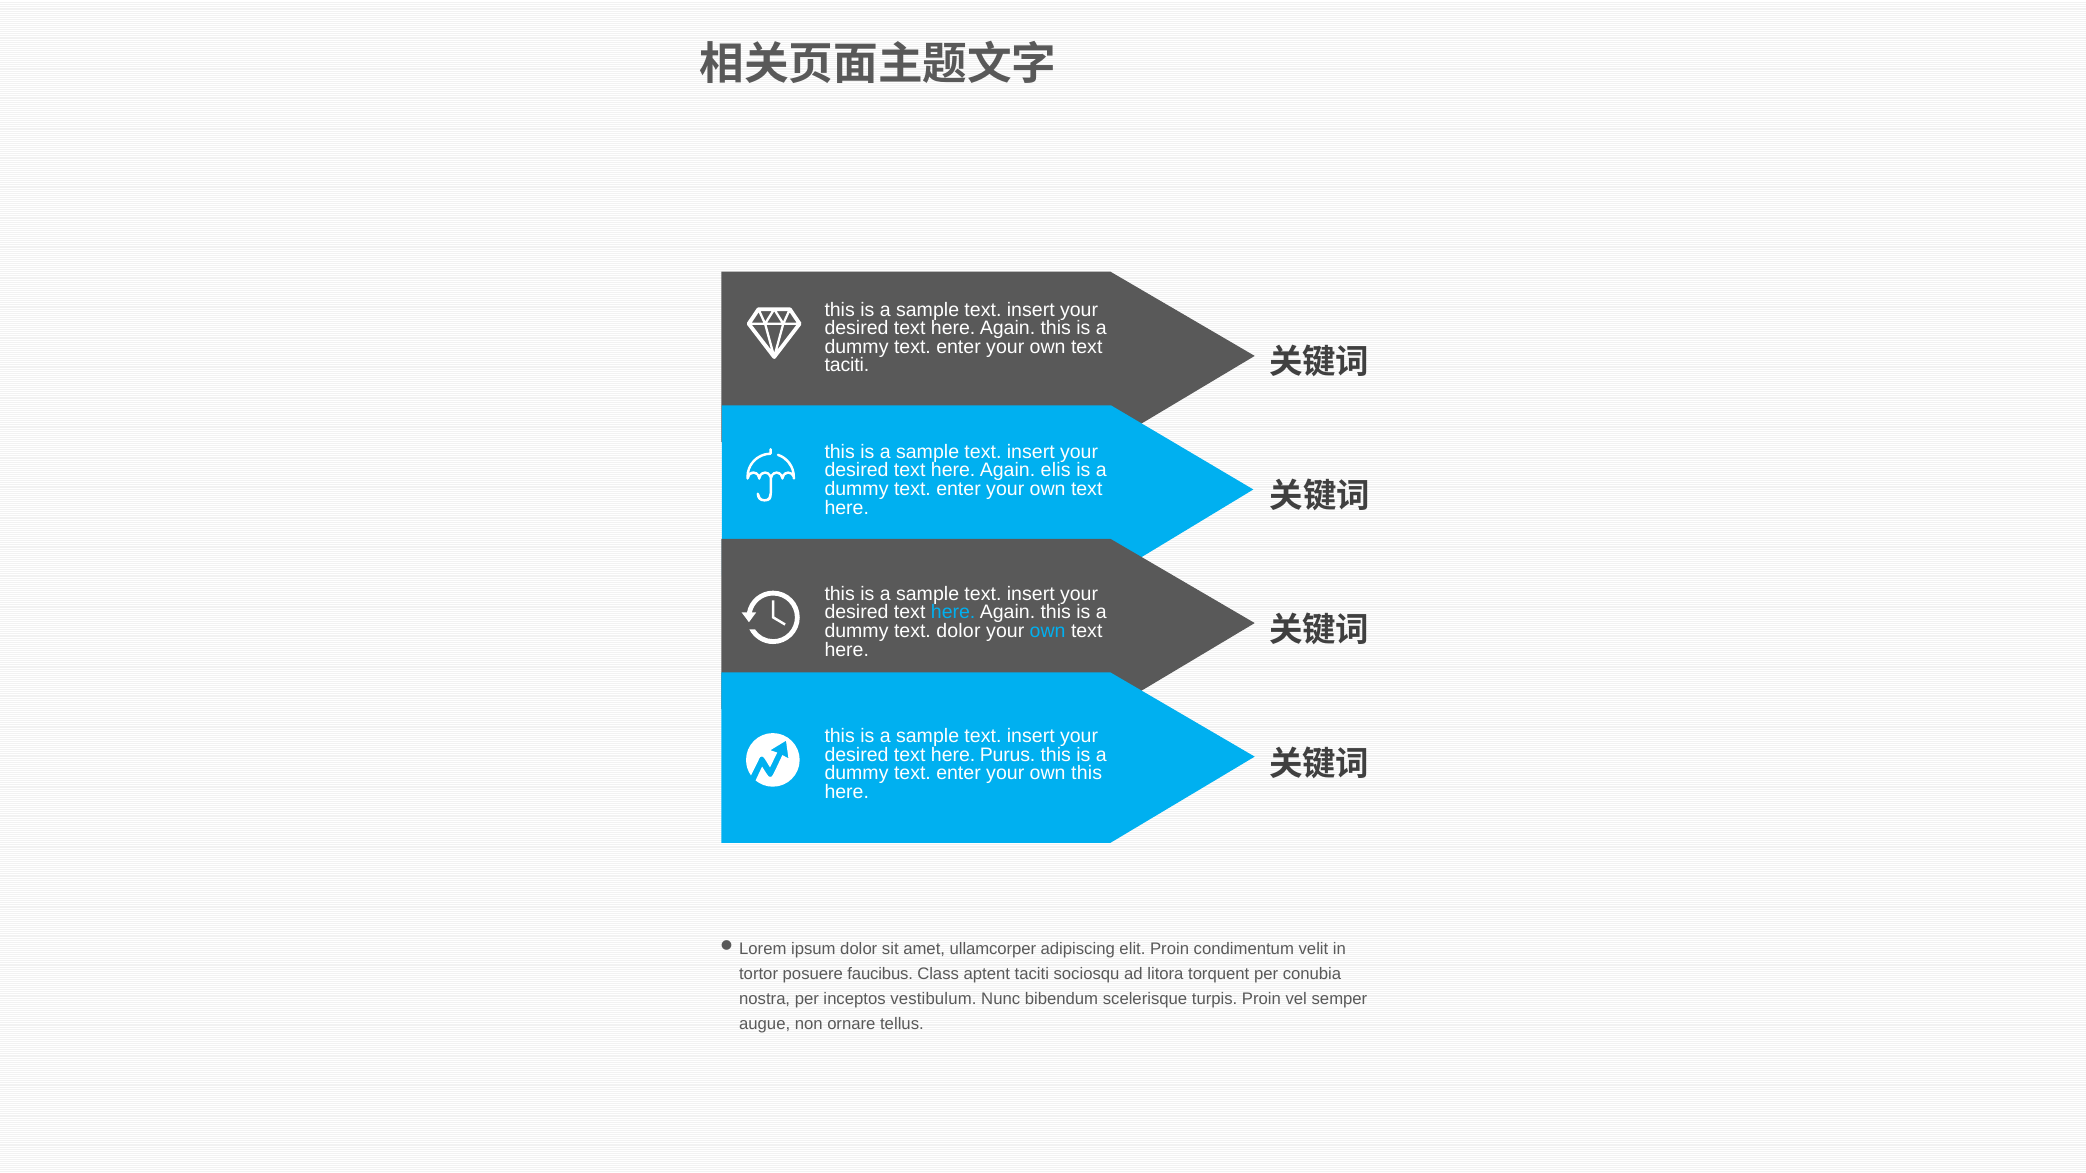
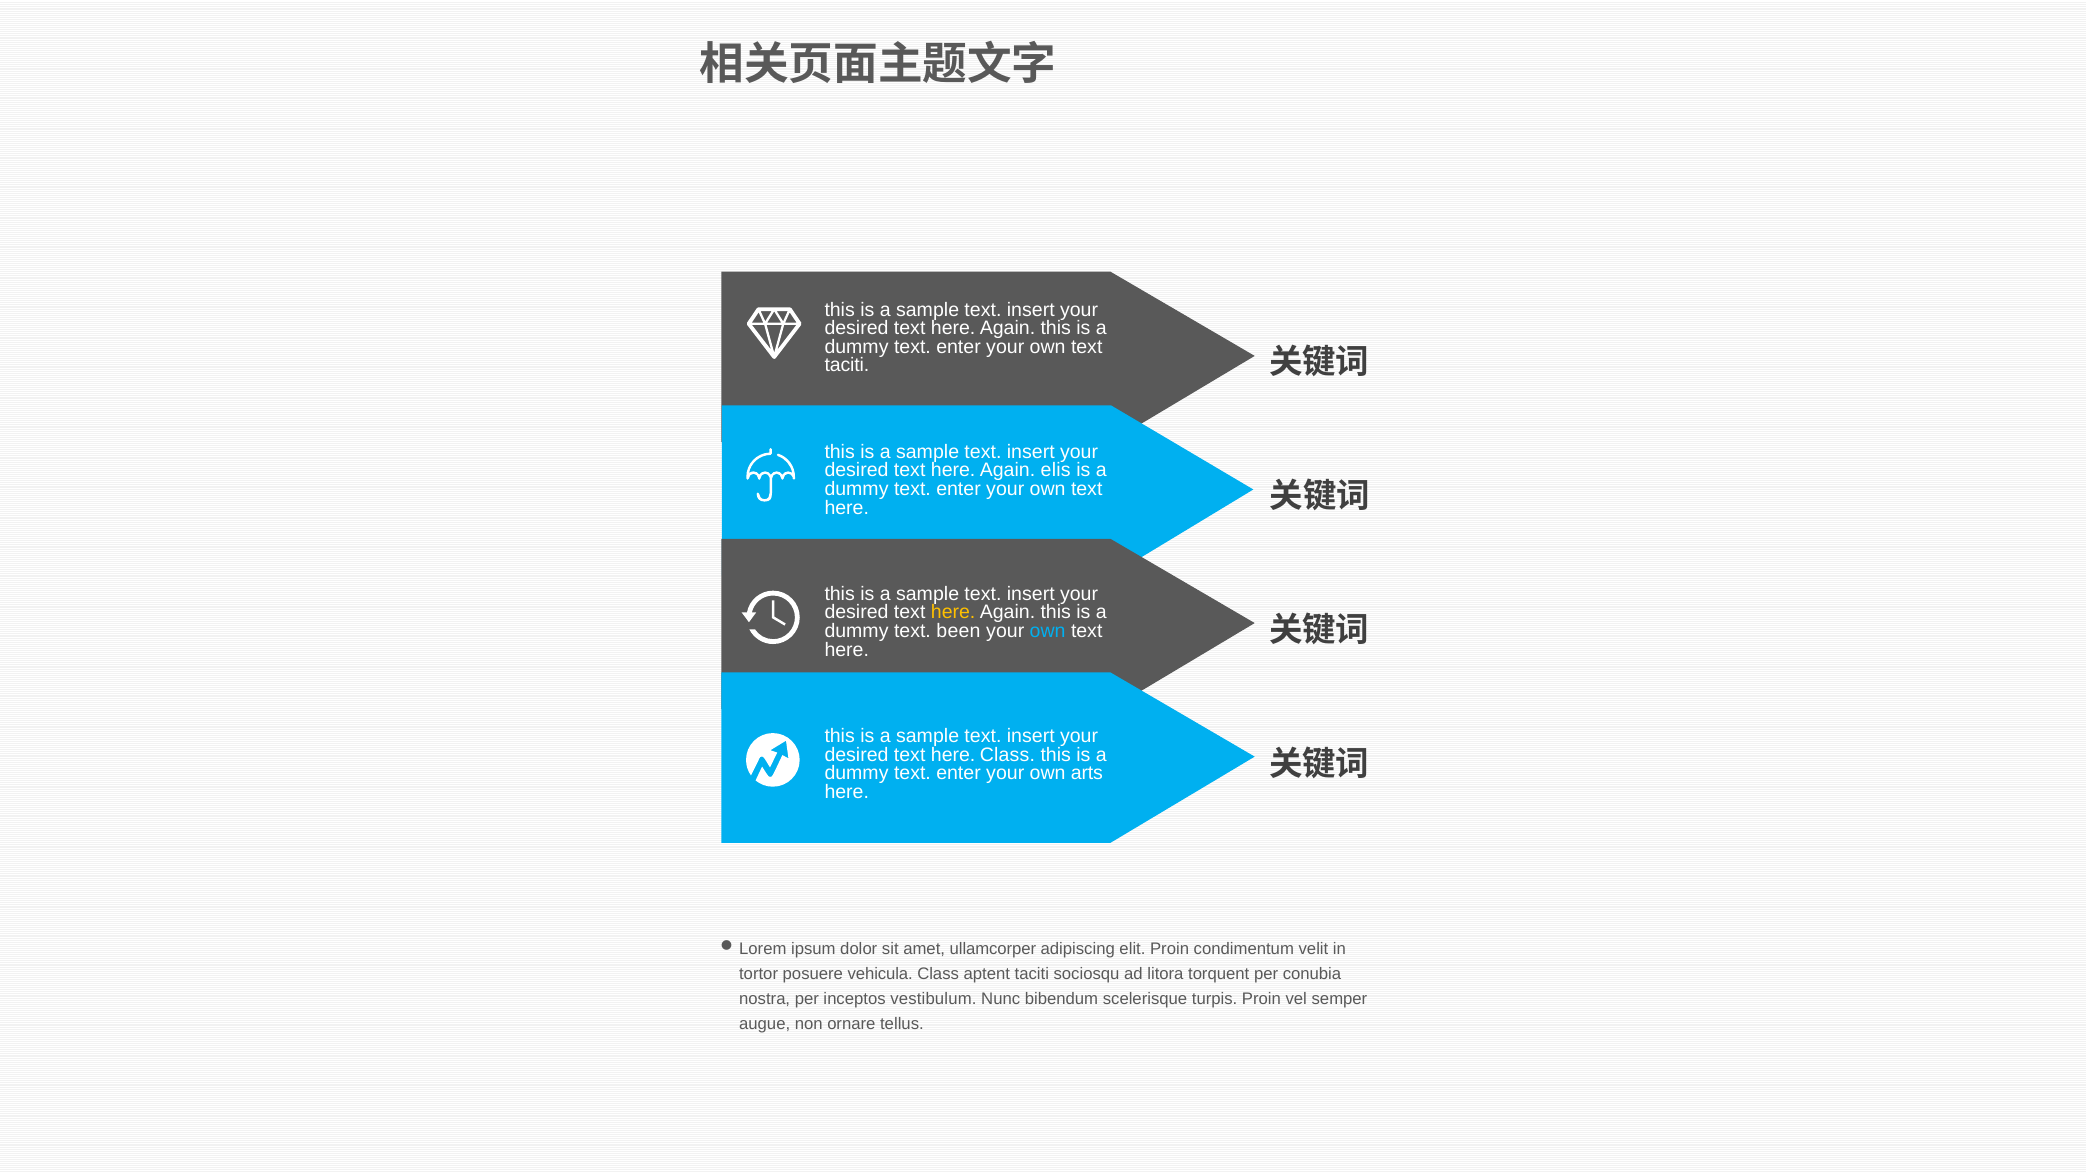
here at (953, 613) colour: light blue -> yellow
text dolor: dolor -> been
here Purus: Purus -> Class
own this: this -> arts
faucibus: faucibus -> vehicula
